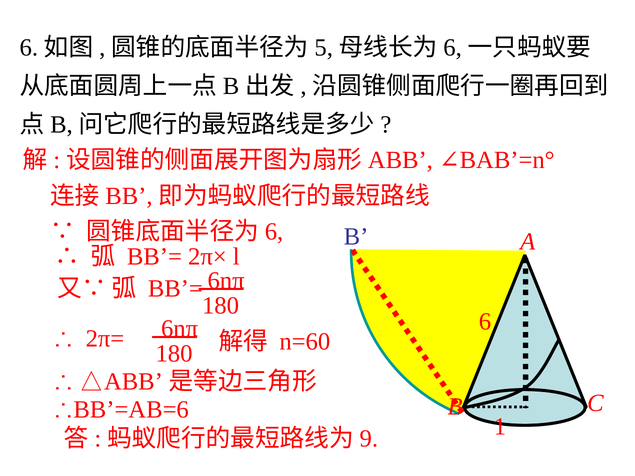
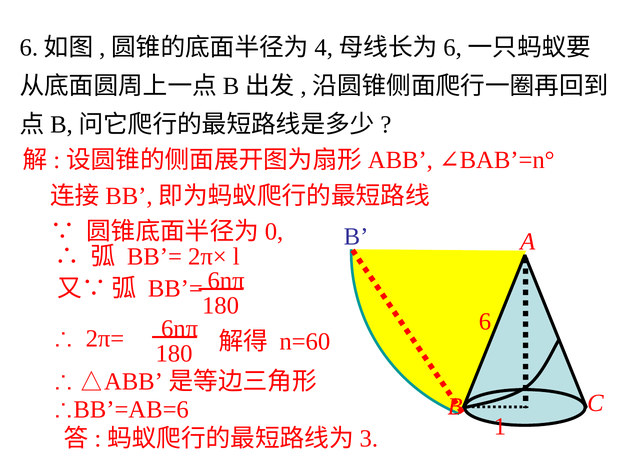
5: 5 -> 4
6 at (274, 232): 6 -> 0
9: 9 -> 3
